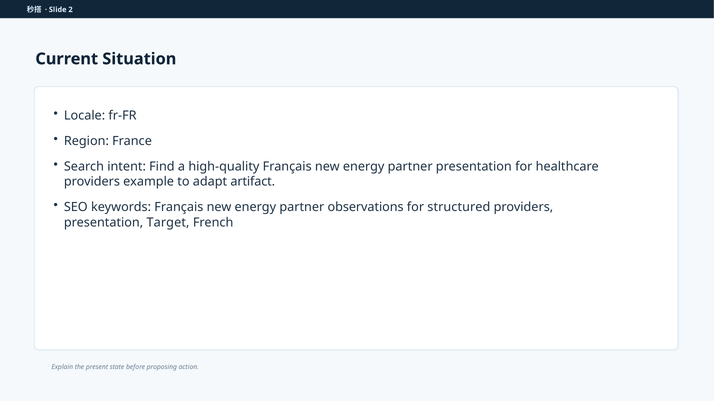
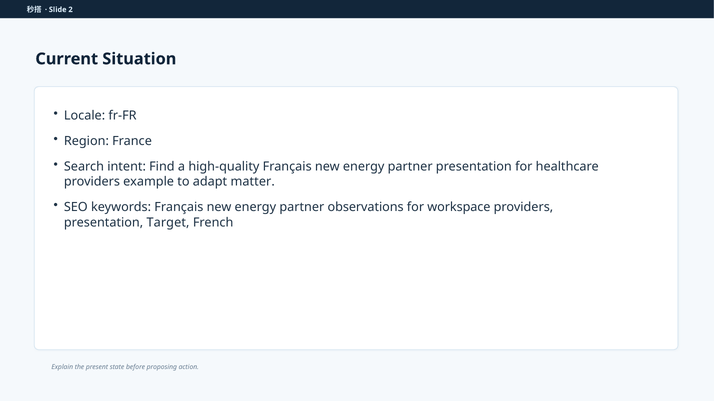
artifact: artifact -> matter
structured: structured -> workspace
